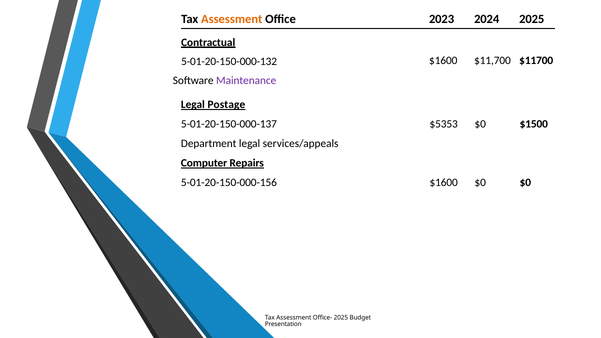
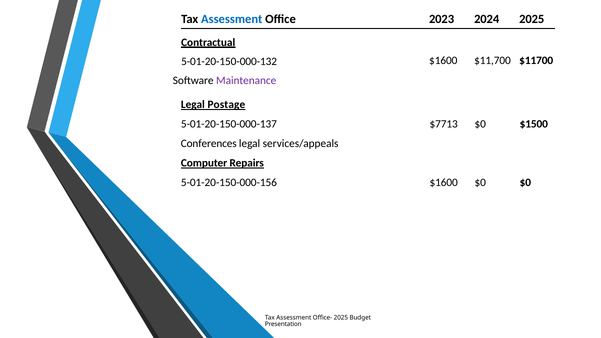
Assessment at (232, 19) colour: orange -> blue
$5353: $5353 -> $7713
Department: Department -> Conferences
